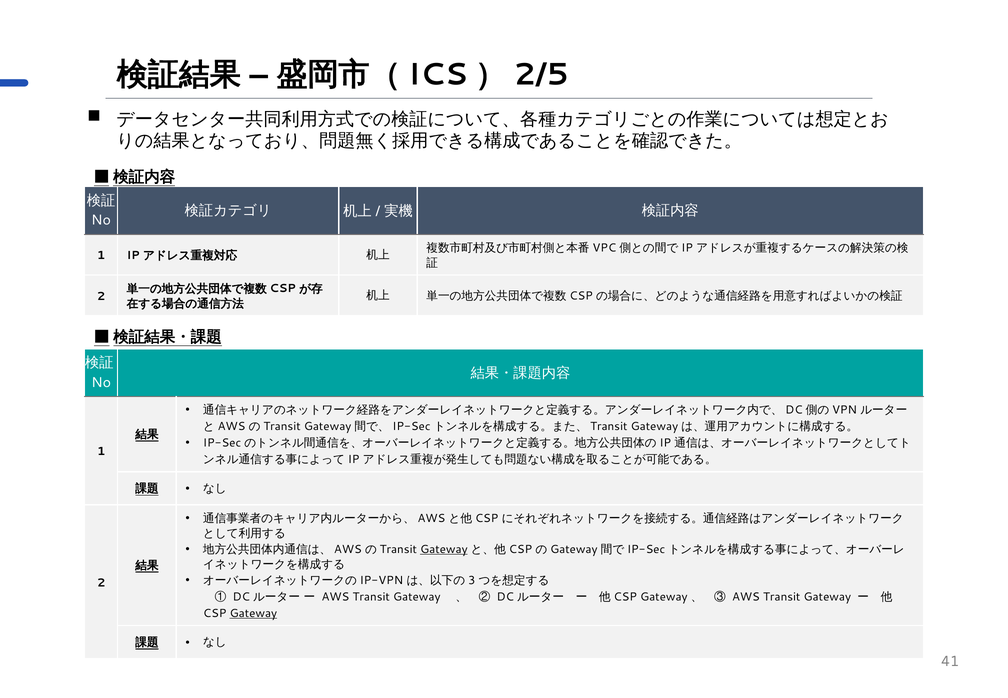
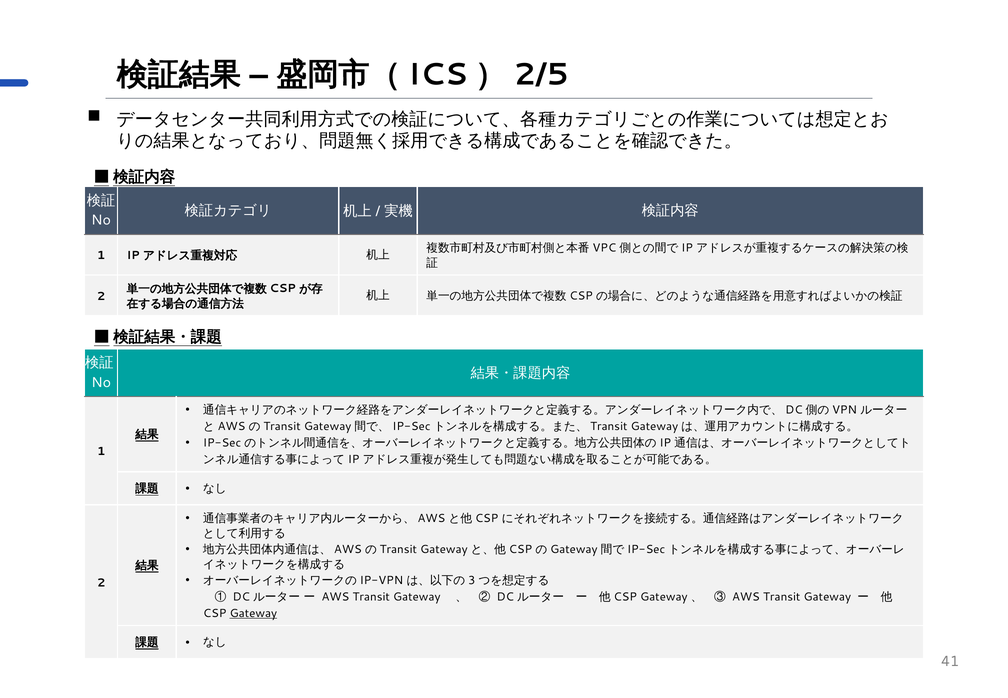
Gateway at (444, 549) underline: present -> none
